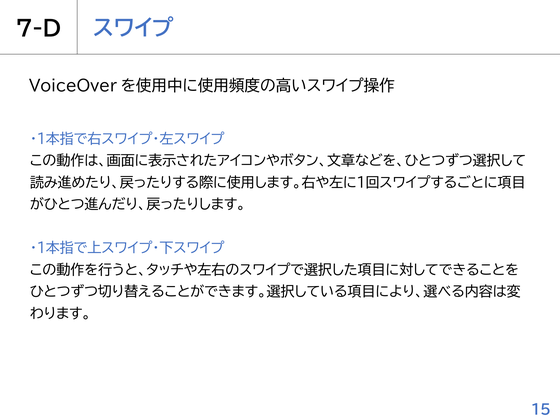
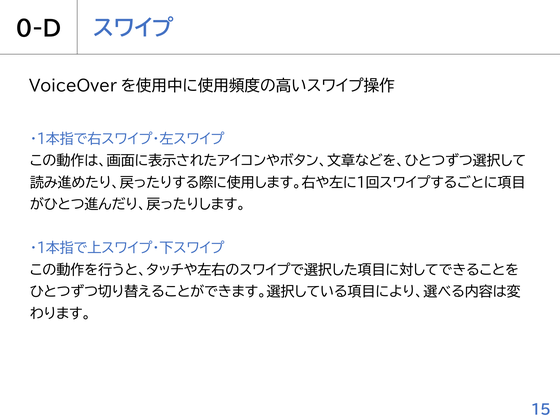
7-D: 7-D -> 0-D
